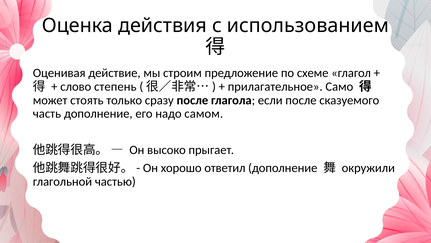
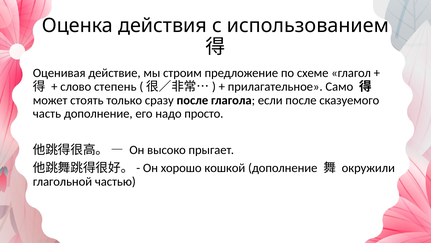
самом: самом -> просто
ответил: ответил -> кошкой
